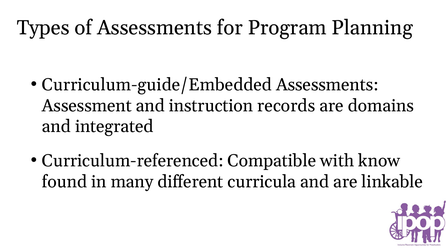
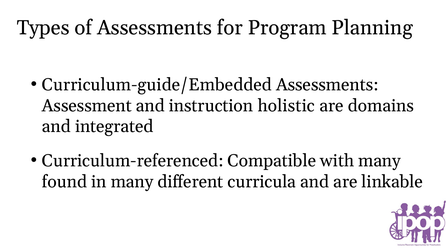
records: records -> holistic
with know: know -> many
